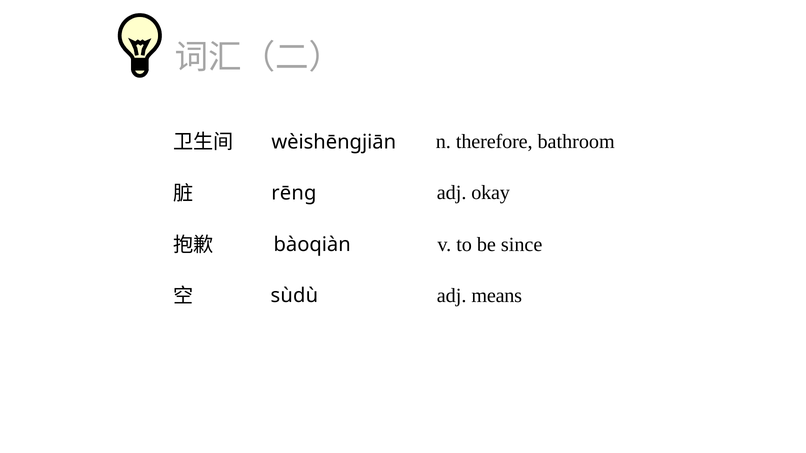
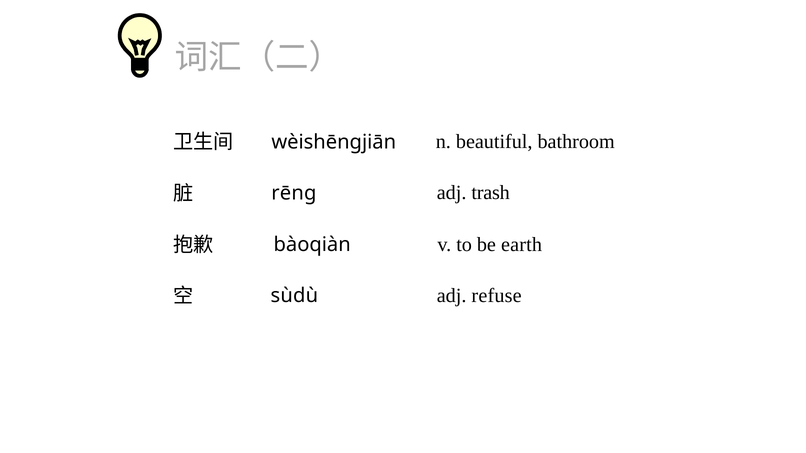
therefore: therefore -> beautiful
okay: okay -> trash
since: since -> earth
means: means -> refuse
